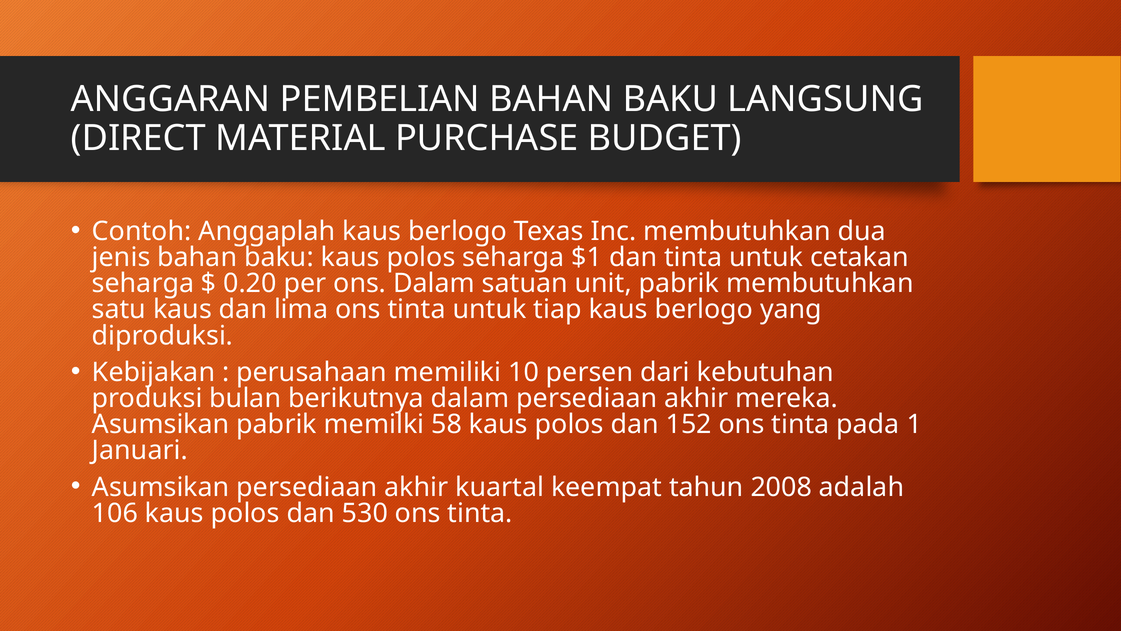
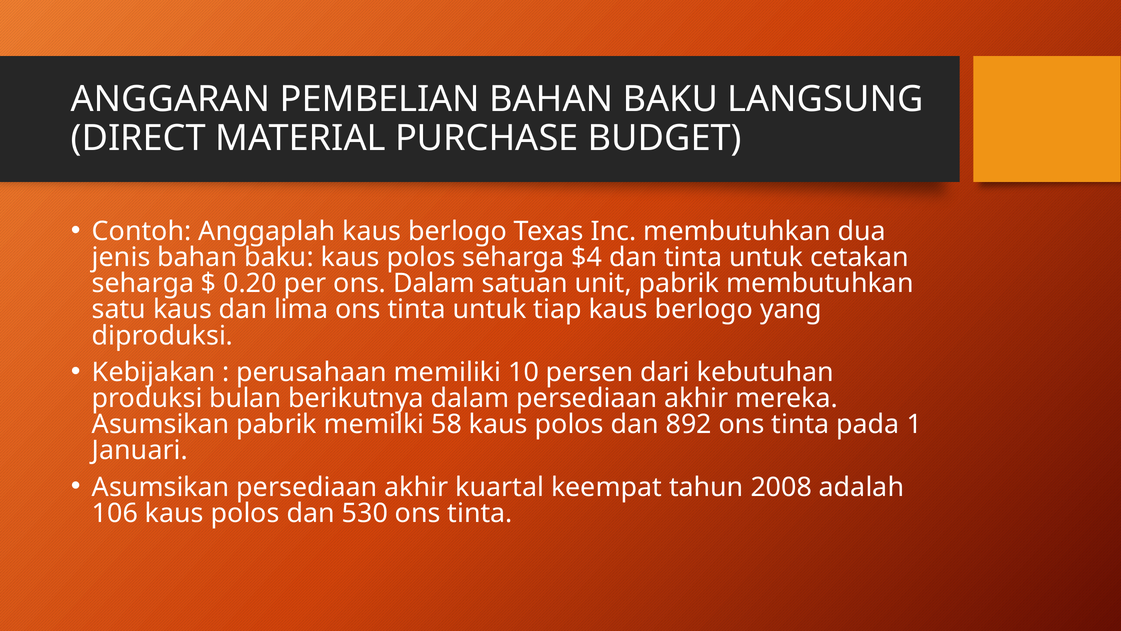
$1: $1 -> $4
152: 152 -> 892
